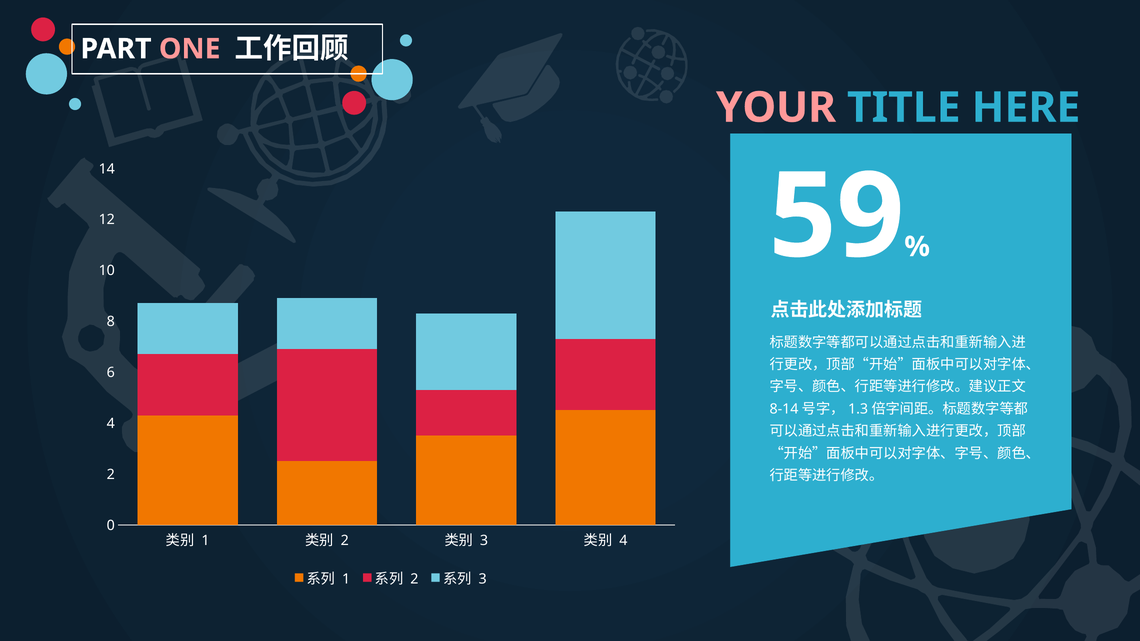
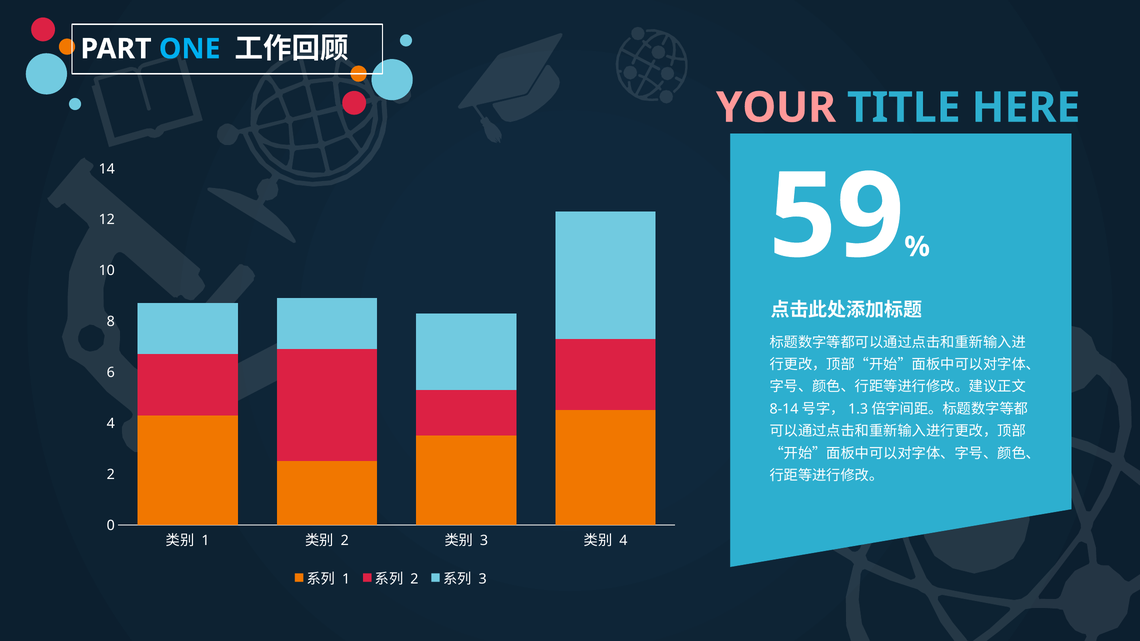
ONE colour: pink -> light blue
